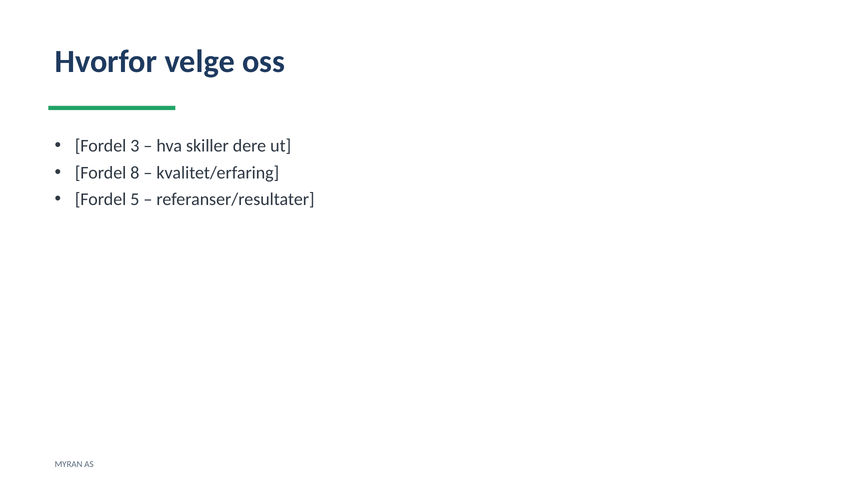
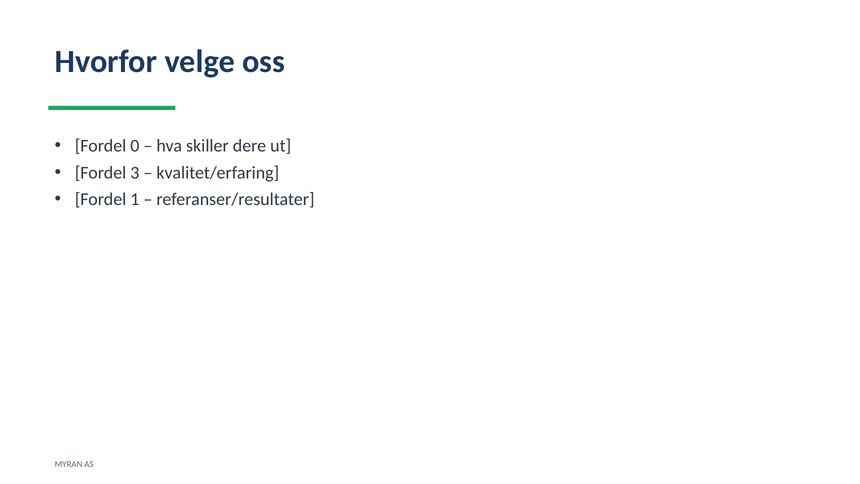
3: 3 -> 0
8: 8 -> 3
5: 5 -> 1
